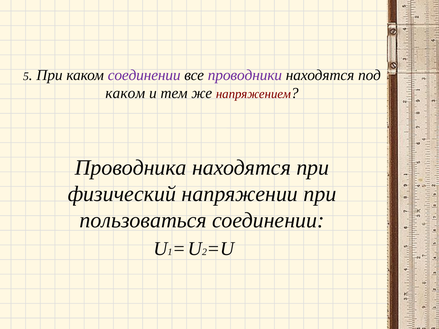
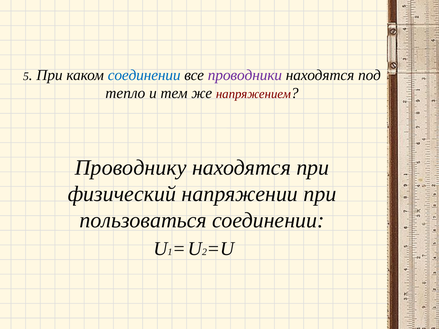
соединении at (144, 75) colour: purple -> blue
каком at (125, 93): каком -> тепло
Проводника: Проводника -> Проводнику
